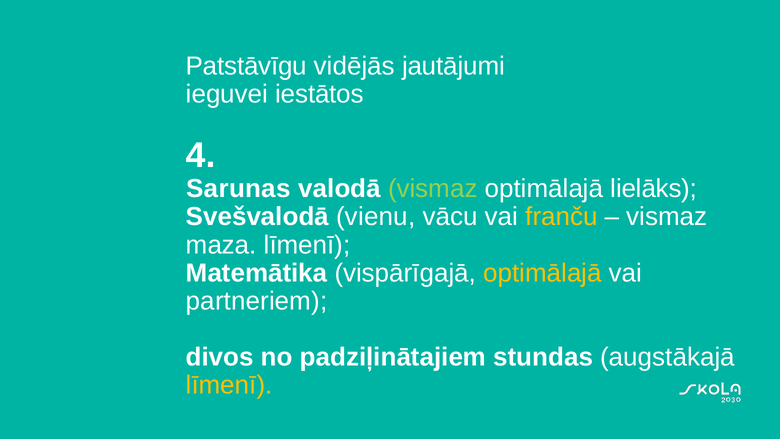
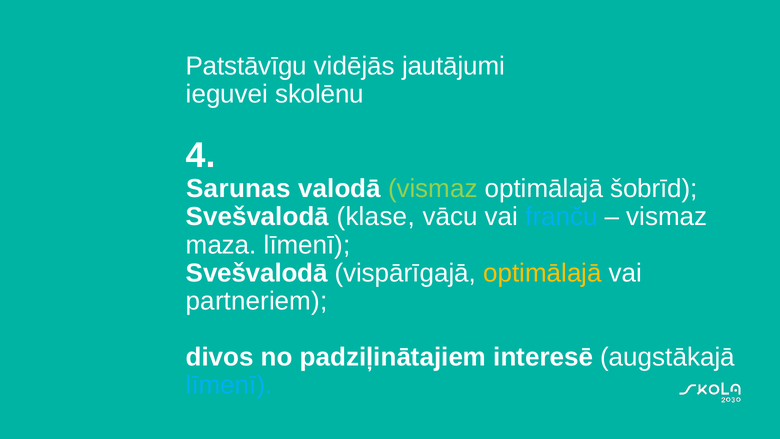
iestātos: iestātos -> skolēnu
lielāks: lielāks -> šobrīd
vienu: vienu -> klase
franču colour: yellow -> light blue
Matemātika at (257, 273): Matemātika -> Svešvalodā
stundas: stundas -> interesē
līmenī at (229, 385) colour: yellow -> light blue
